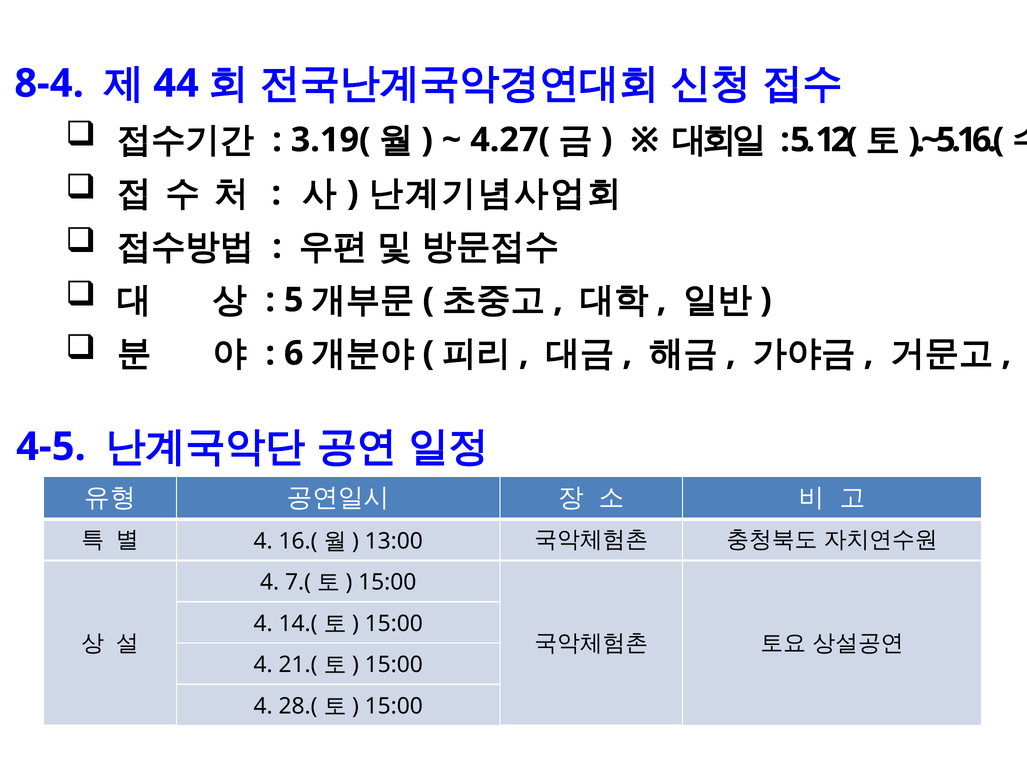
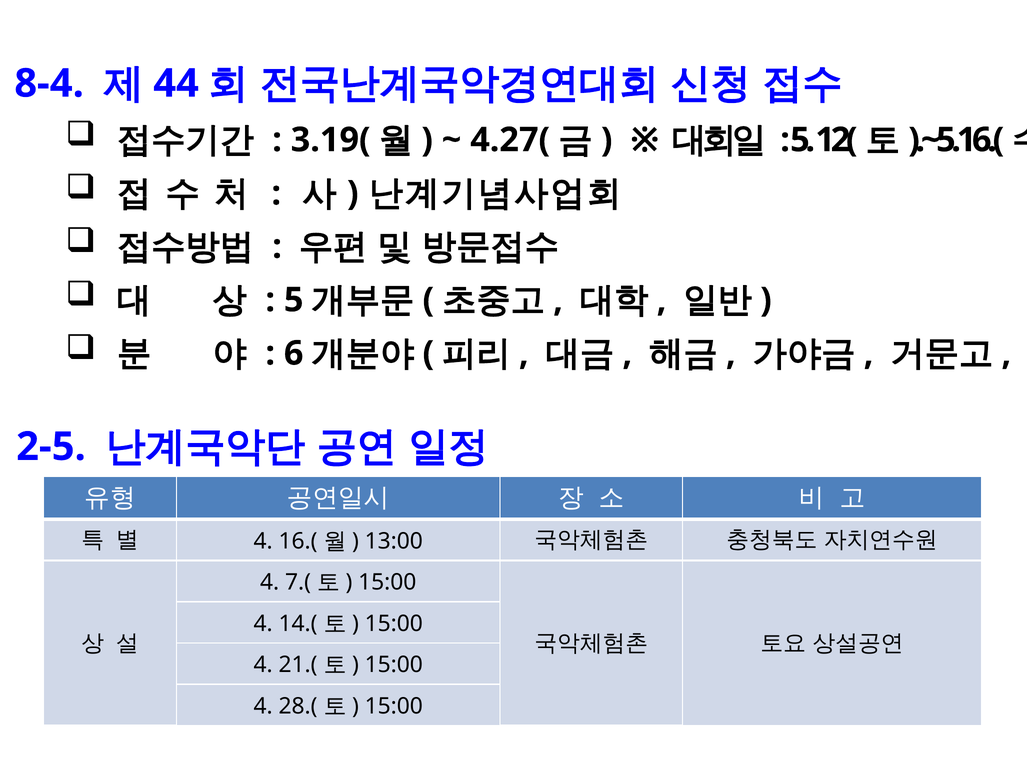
4-5: 4-5 -> 2-5
